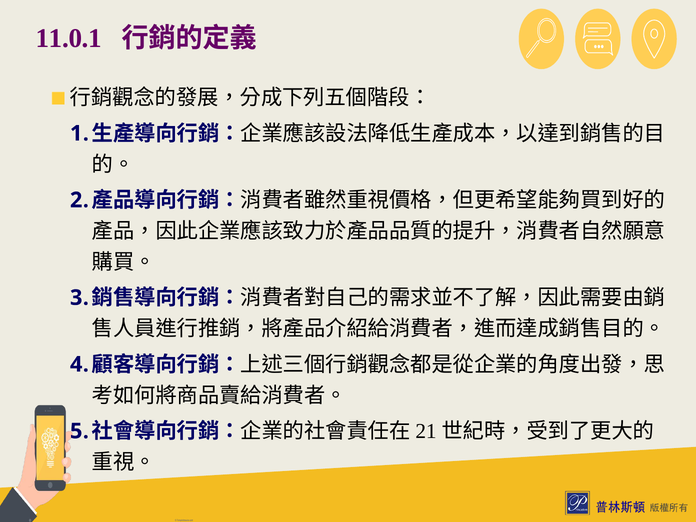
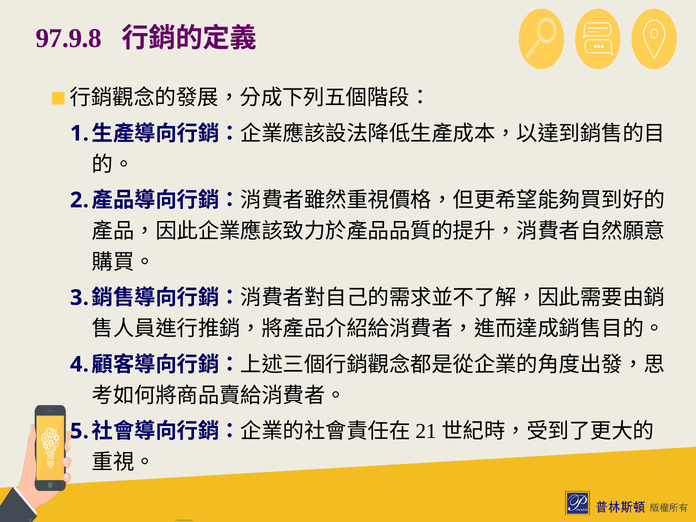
11.0.1: 11.0.1 -> 97.9.8
